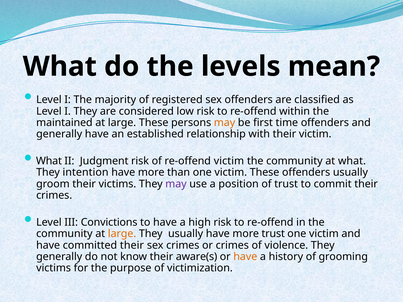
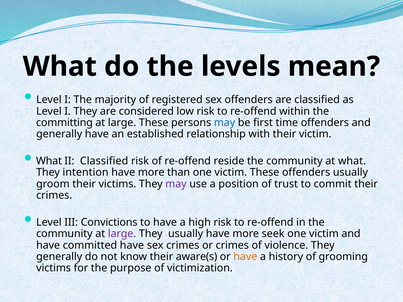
maintained: maintained -> committing
may at (225, 123) colour: orange -> blue
II Judgment: Judgment -> Classified
re-offend victim: victim -> reside
large at (122, 234) colour: orange -> purple
more trust: trust -> seek
committed their: their -> have
